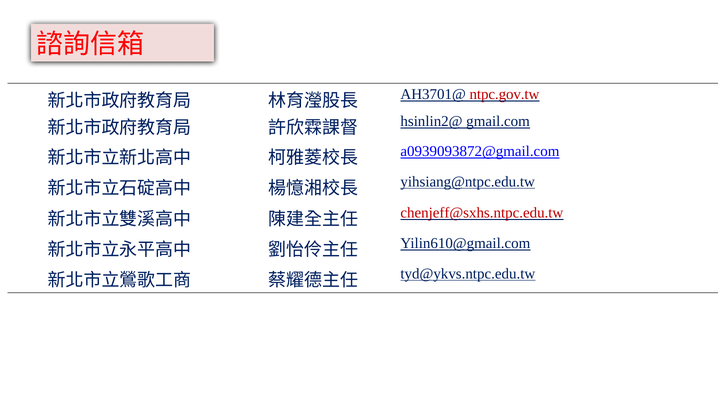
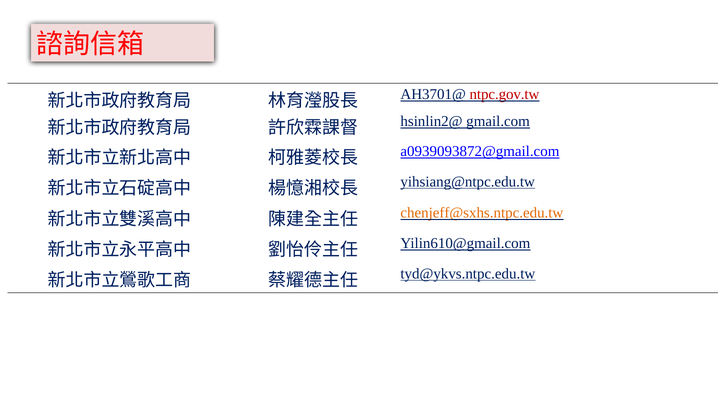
chenjeff@sxhs.ntpc.edu.tw colour: red -> orange
